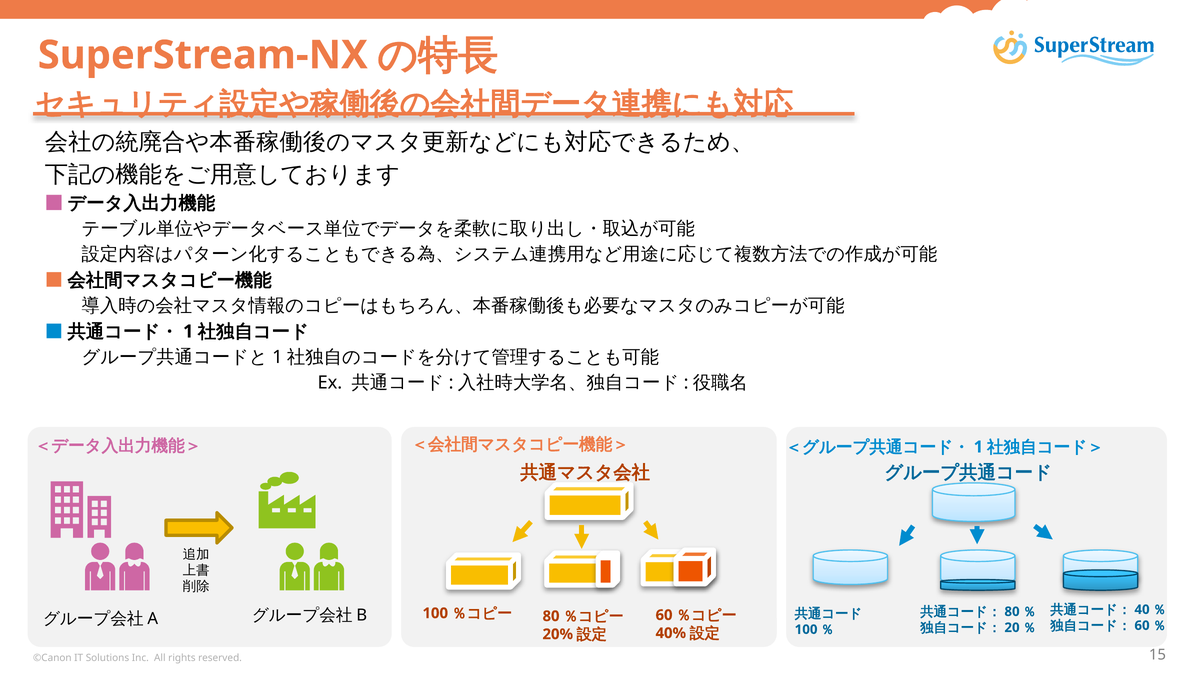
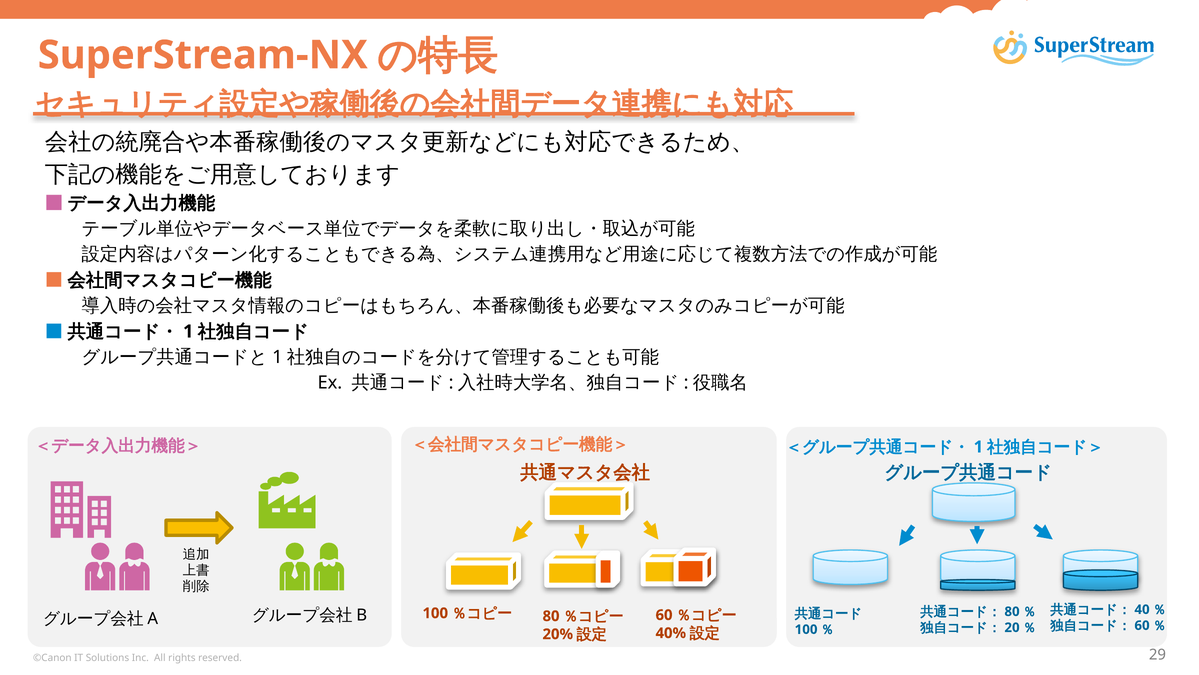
15: 15 -> 29
